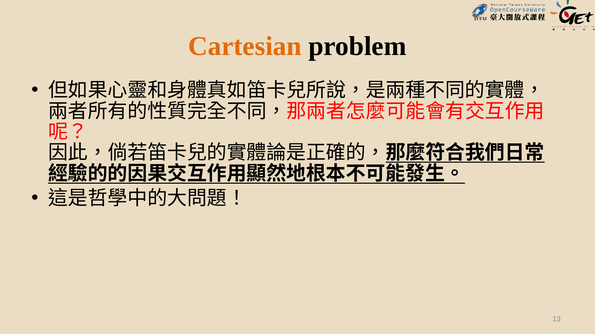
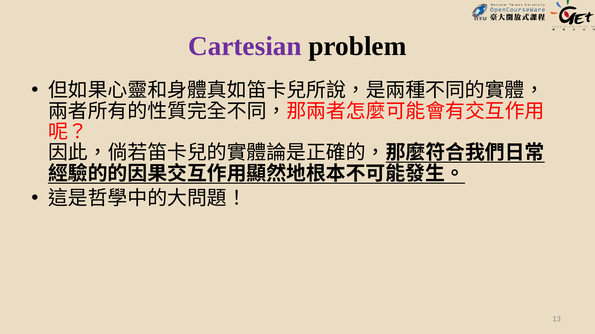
Cartesian colour: orange -> purple
